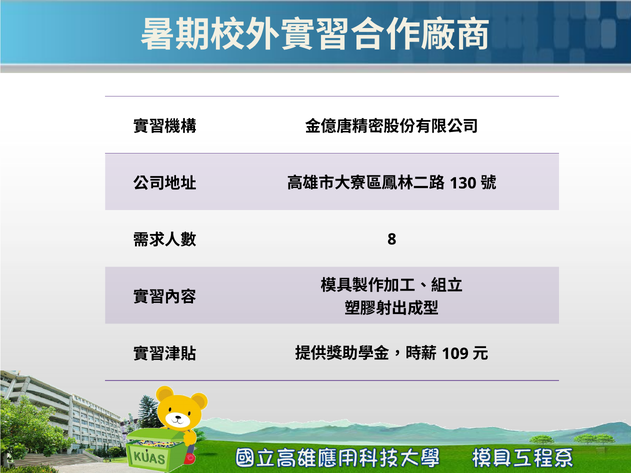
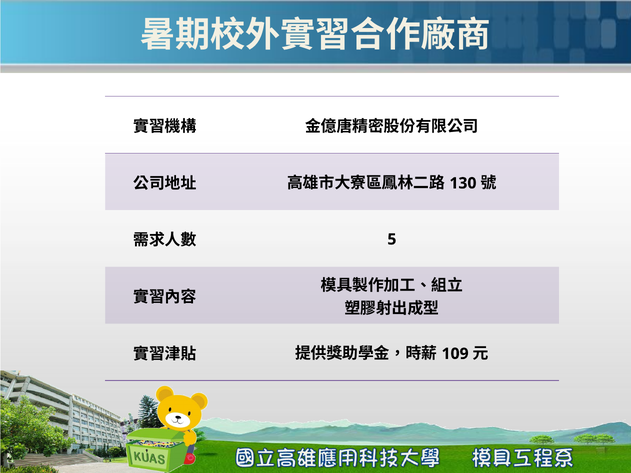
8: 8 -> 5
